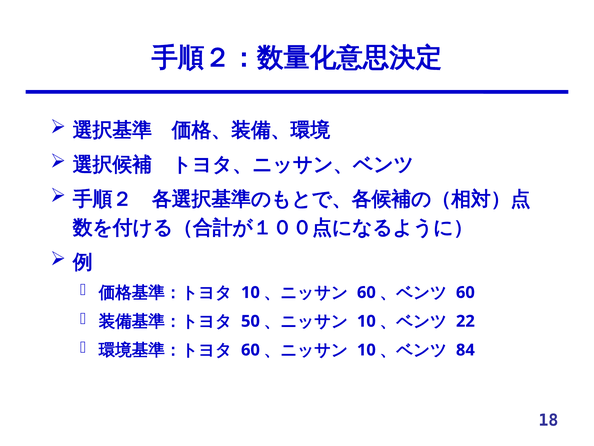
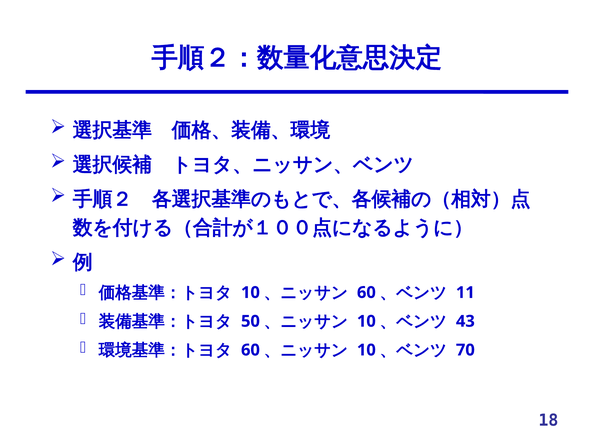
60 at (465, 292): 60 -> 11
22: 22 -> 43
84: 84 -> 70
